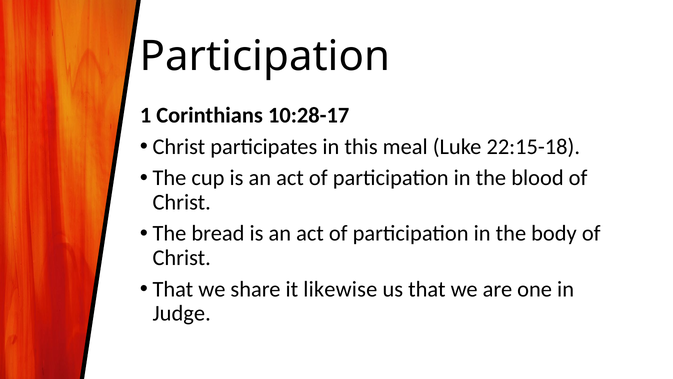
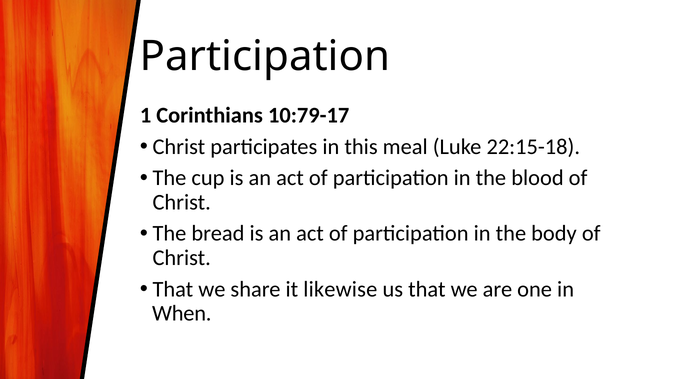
10:28-17: 10:28-17 -> 10:79-17
Judge: Judge -> When
